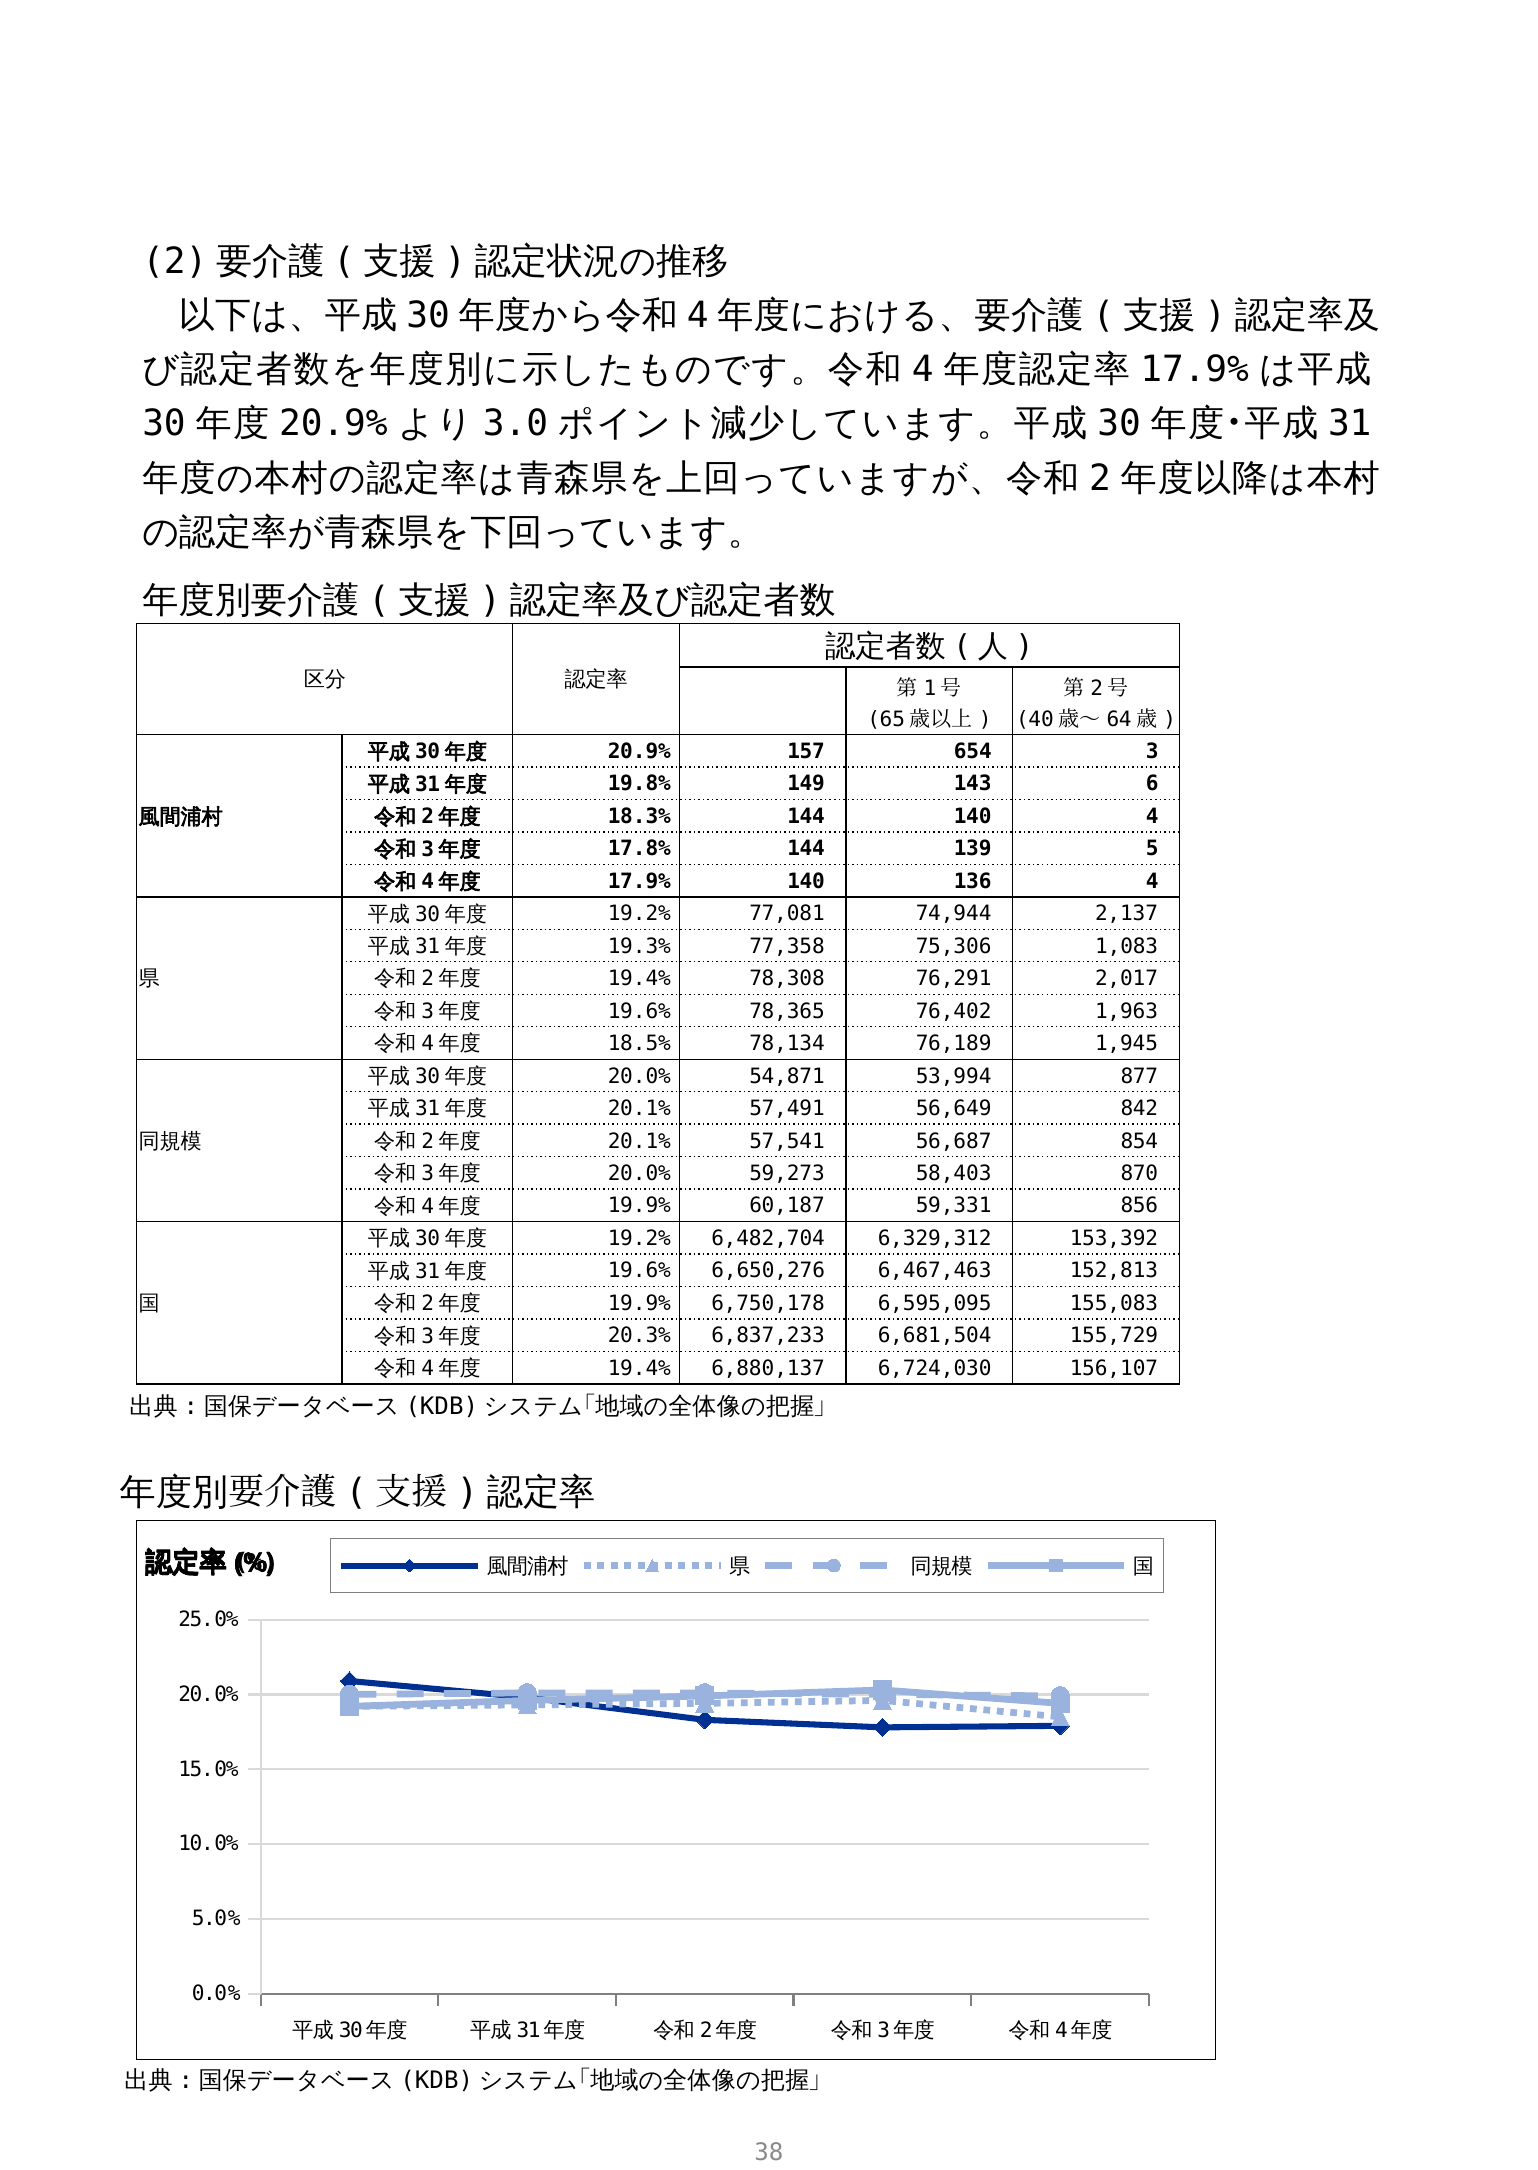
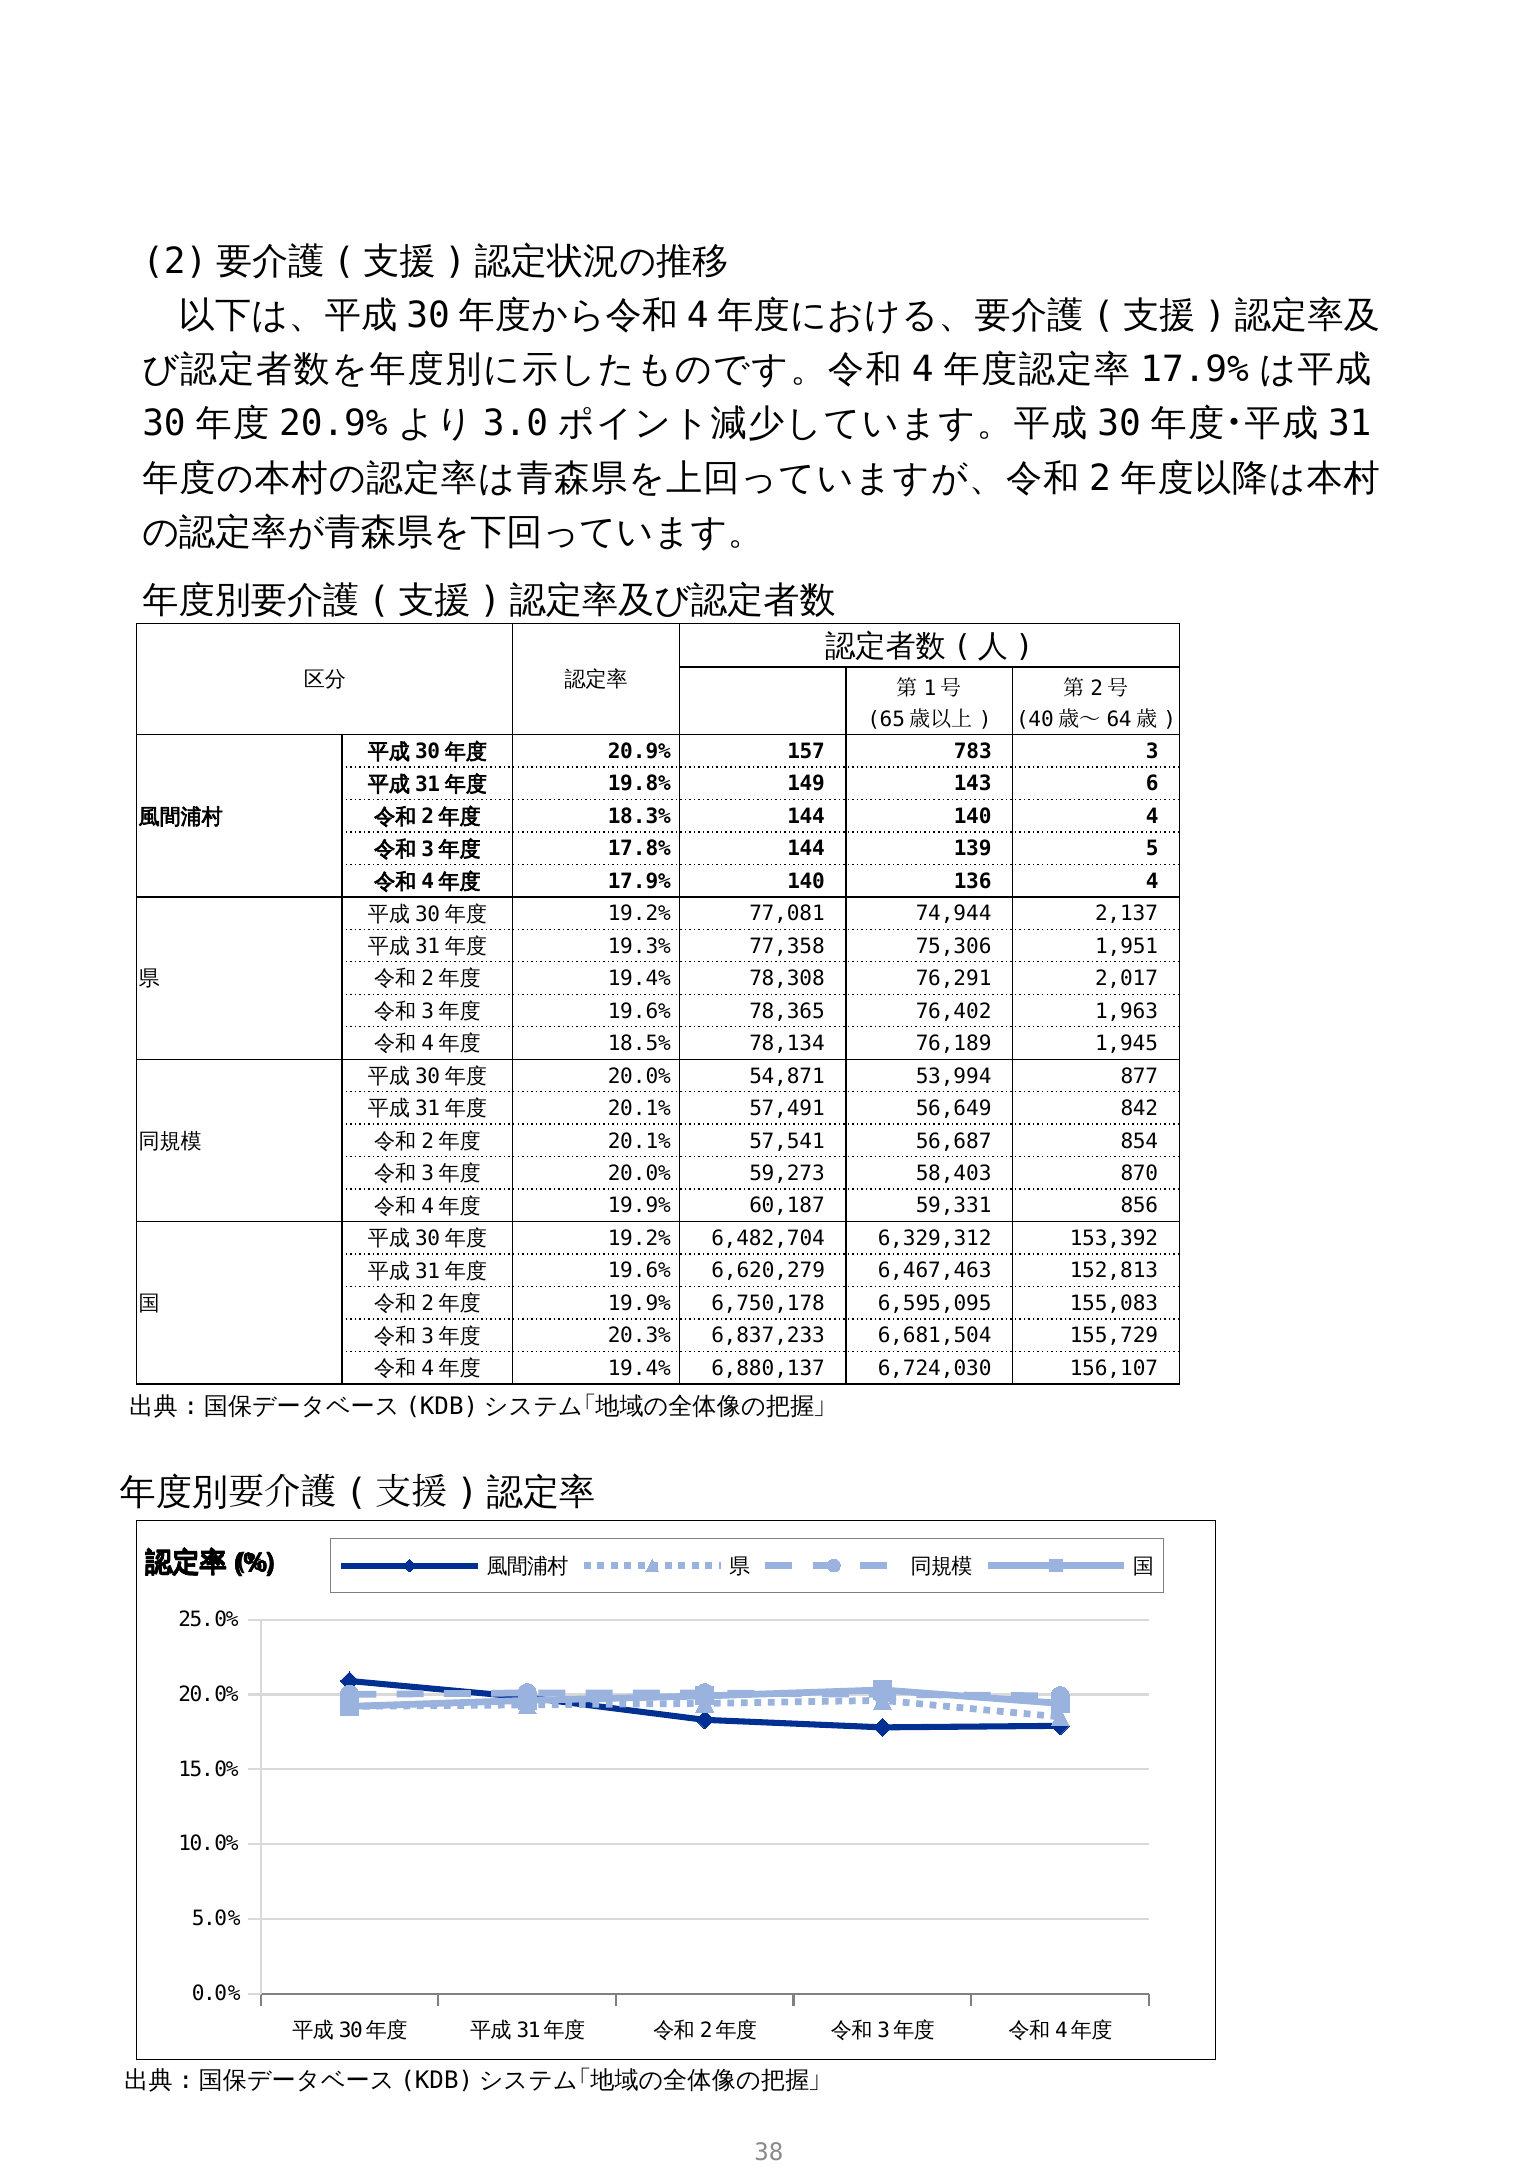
654: 654 -> 783
1,083: 1,083 -> 1,951
6,650,276: 6,650,276 -> 6,620,279
